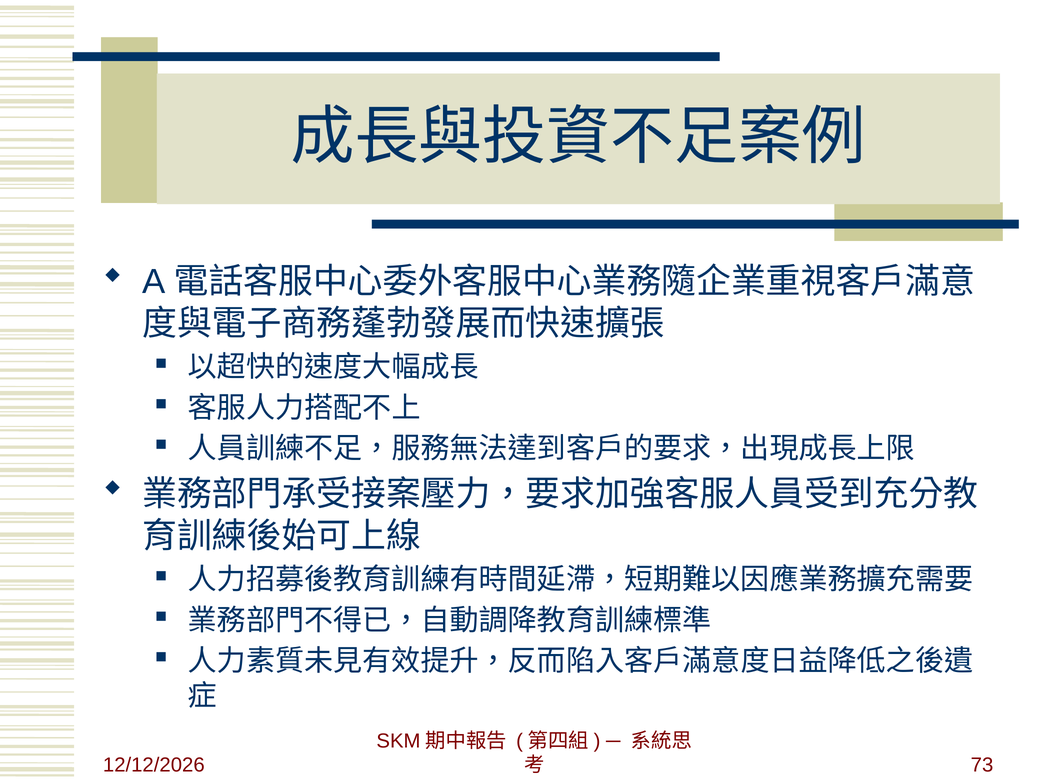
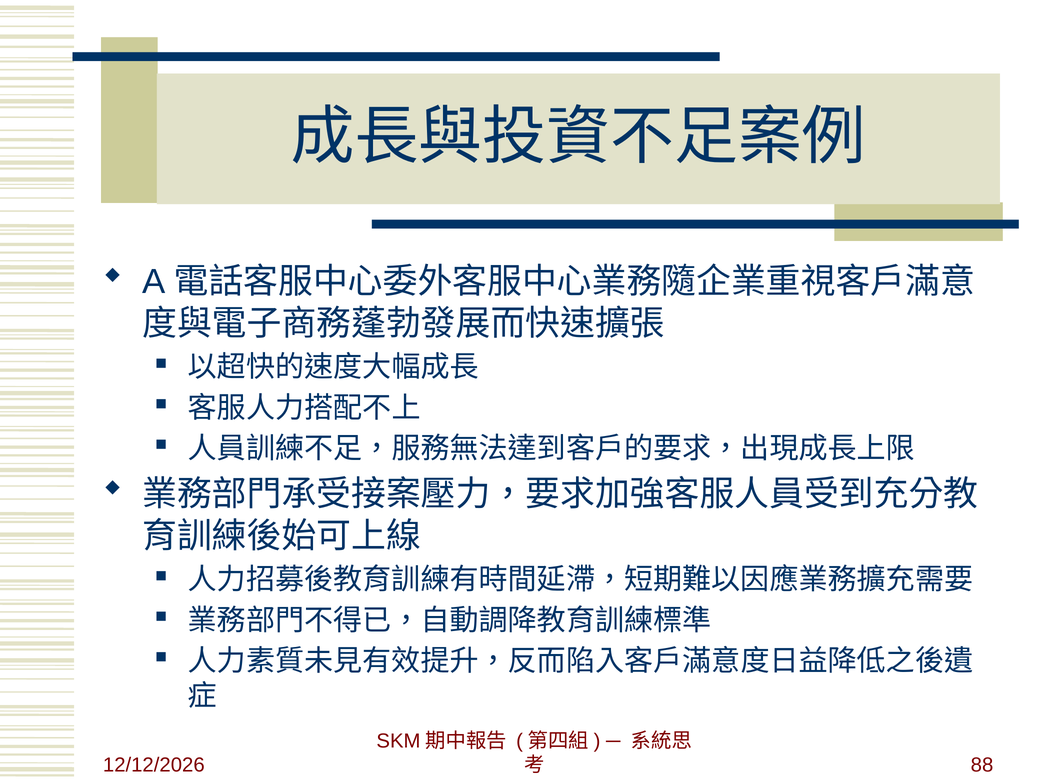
73: 73 -> 88
